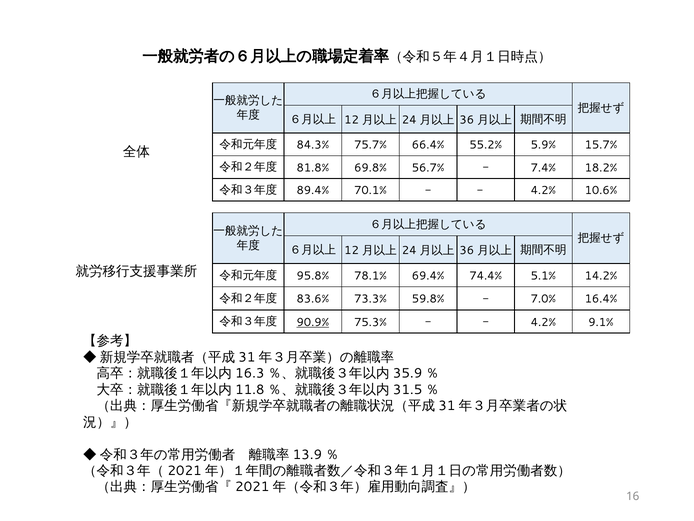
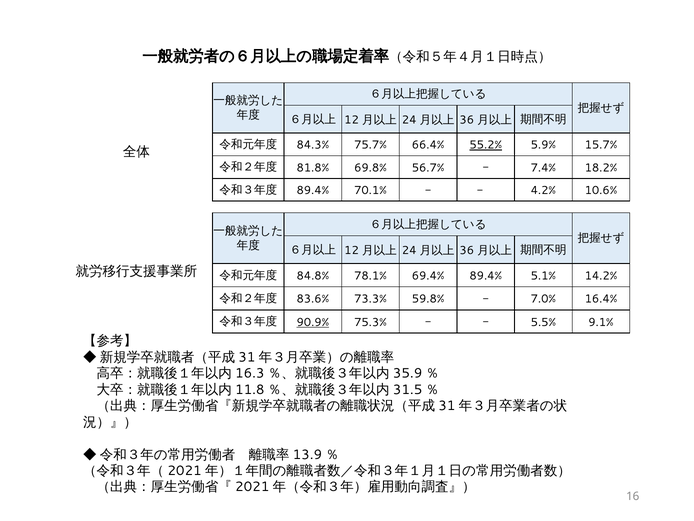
55.2% underline: none -> present
95.8%: 95.8% -> 84.8%
69.4% 74.4%: 74.4% -> 89.4%
4.2% at (543, 322): 4.2% -> 5.5%
